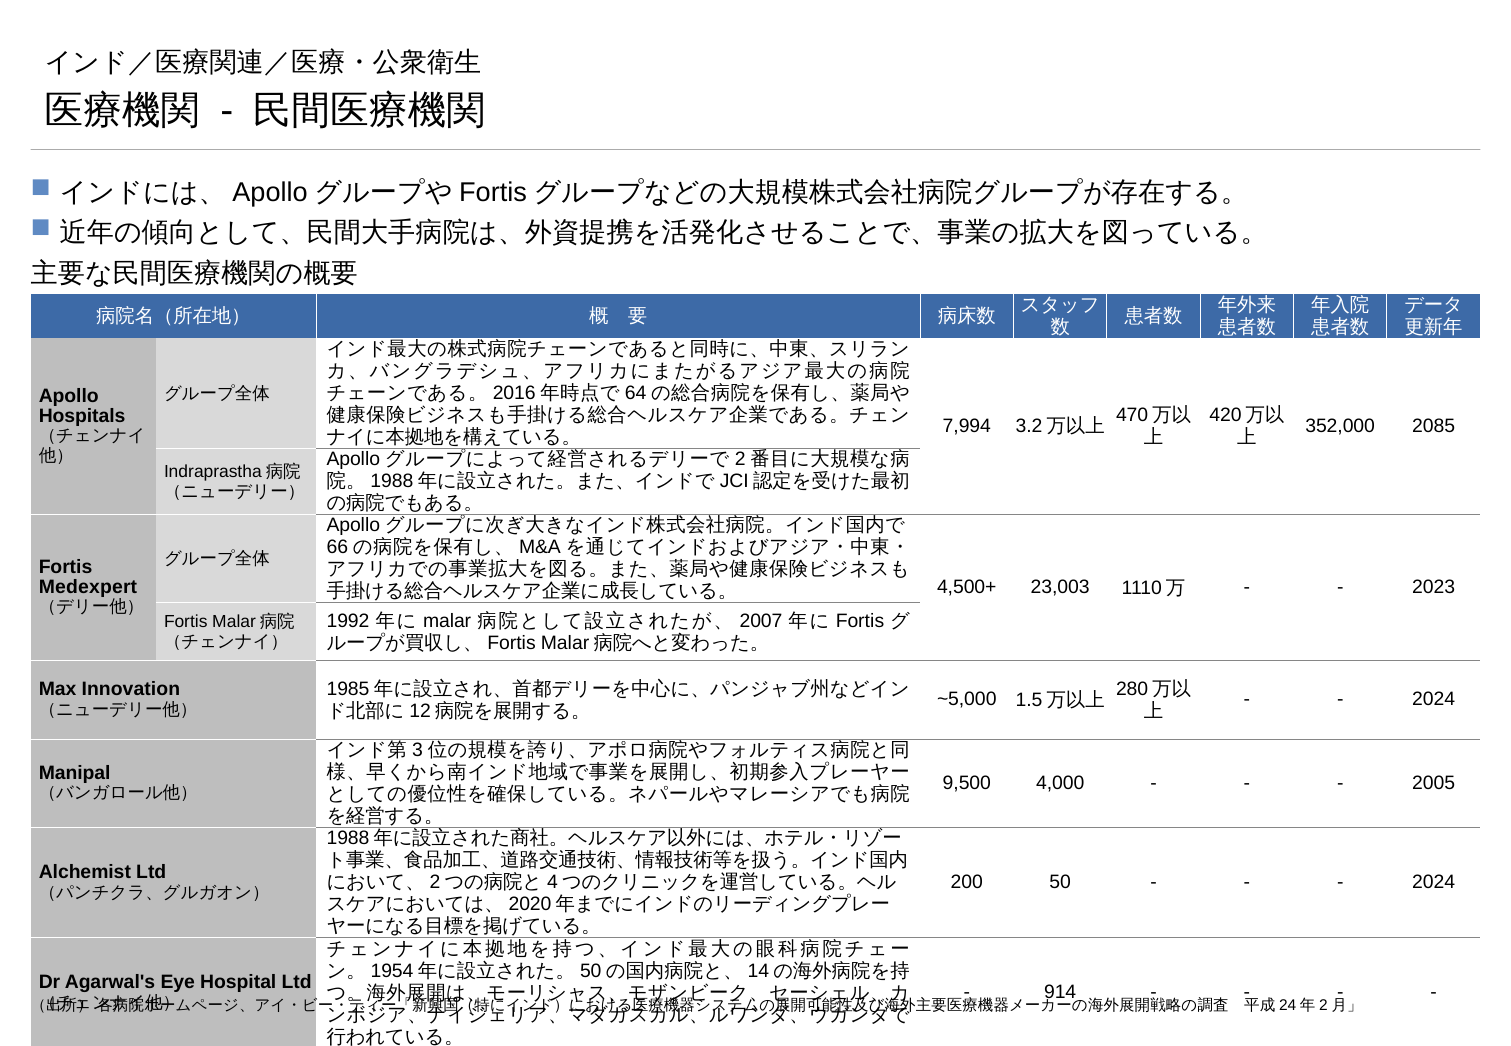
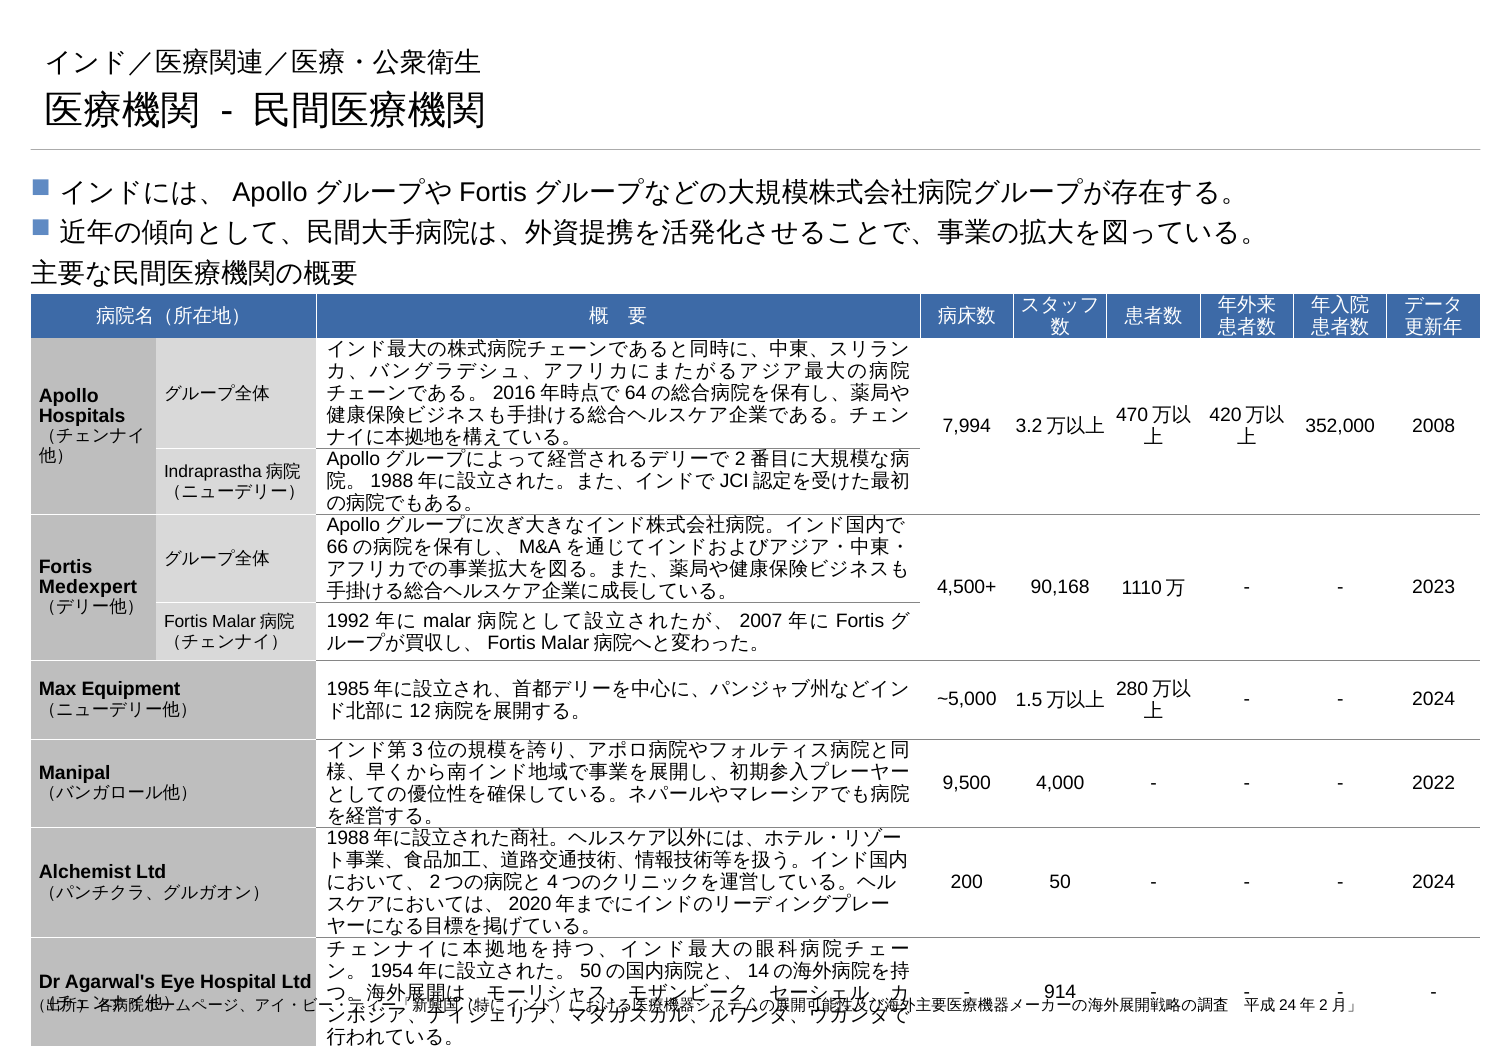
2085: 2085 -> 2008
23,003: 23,003 -> 90,168
Innovation: Innovation -> Equipment
2005: 2005 -> 2022
